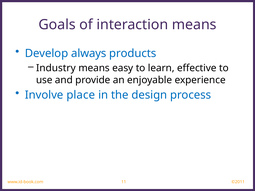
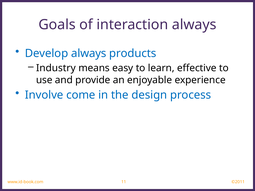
interaction means: means -> always
place: place -> come
